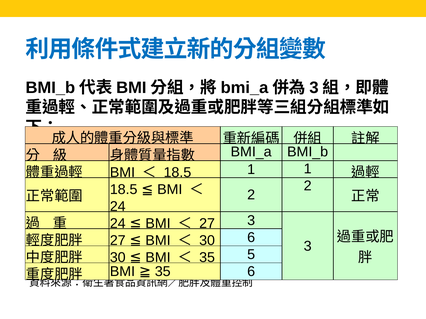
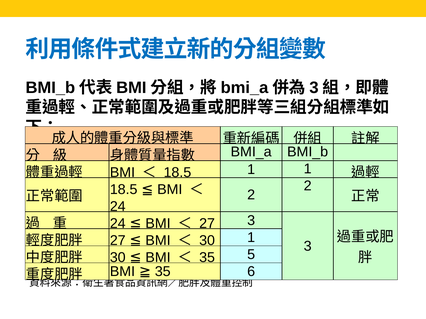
6 at (251, 238): 6 -> 1
